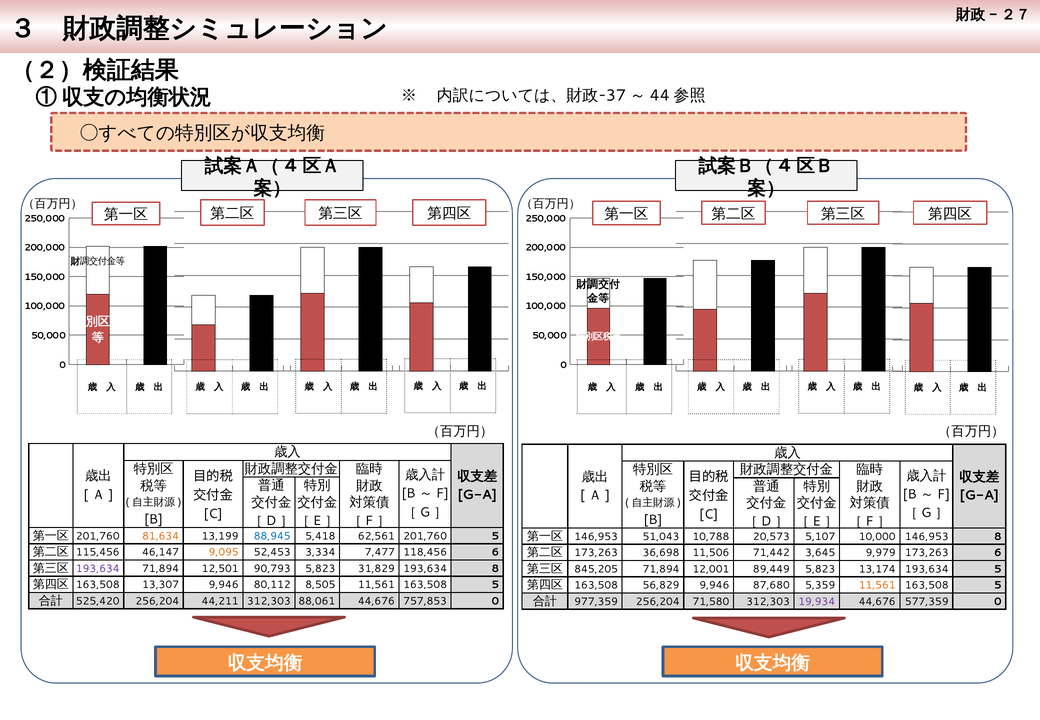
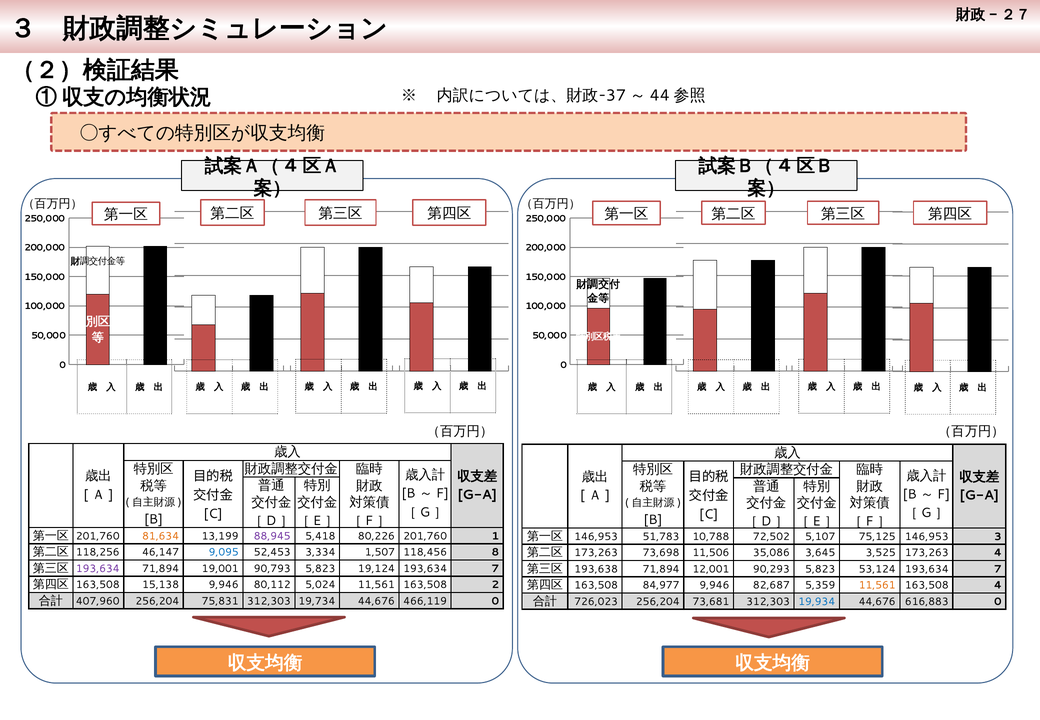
88,945 colour: blue -> purple
62,561: 62,561 -> 80,226
201,760 5: 5 -> 1
51,043: 51,043 -> 51,783
20,573: 20,573 -> 72,502
10,000: 10,000 -> 75,125
146,953 8: 8 -> 3
115,456: 115,456 -> 118,256
9,095 colour: orange -> blue
7,477: 7,477 -> 1,507
118,456 6: 6 -> 8
36,698: 36,698 -> 73,698
71,442: 71,442 -> 35,086
9,979: 9,979 -> 3,525
173,263 6: 6 -> 4
12,501: 12,501 -> 19,001
31,829: 31,829 -> 19,124
8 at (495, 569): 8 -> 7
845,205: 845,205 -> 193,638
89,449: 89,449 -> 90,293
13,174: 13,174 -> 53,124
5 at (998, 569): 5 -> 7
13,307: 13,307 -> 15,138
8,505: 8,505 -> 5,024
5 at (495, 585): 5 -> 2
56,829: 56,829 -> 84,977
87,680: 87,680 -> 82,687
5 at (998, 585): 5 -> 4
525,420: 525,420 -> 407,960
44,211: 44,211 -> 75,831
88,061: 88,061 -> 19,734
757,853: 757,853 -> 466,119
977,359: 977,359 -> 726,023
71,580: 71,580 -> 73,681
19,934 colour: purple -> blue
577,359: 577,359 -> 616,883
